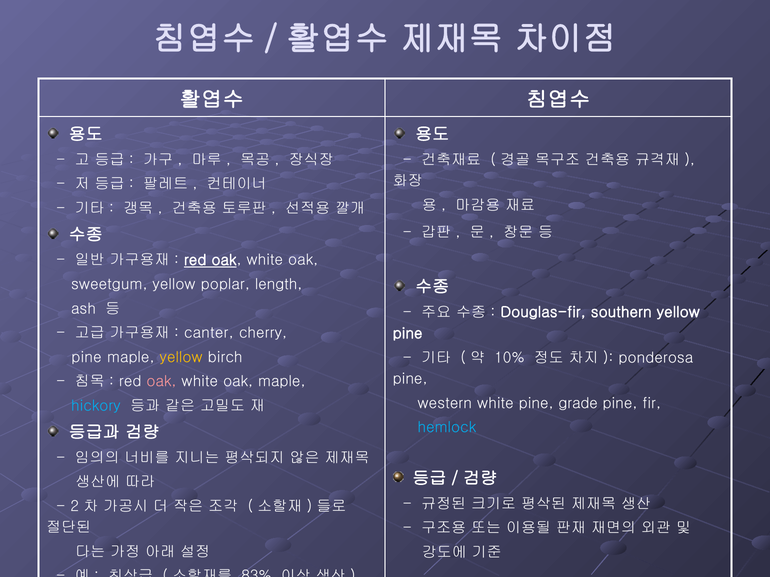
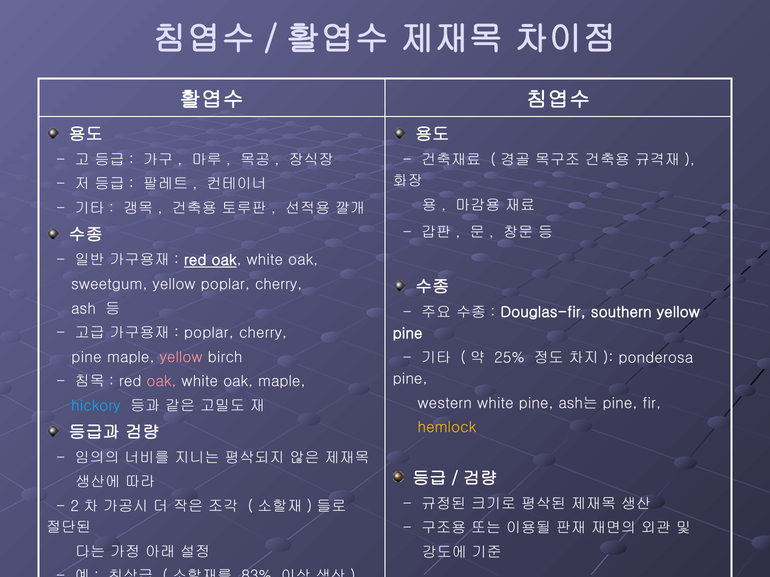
yellow poplar length: length -> cherry
canter at (209, 333): canter -> poplar
yellow at (181, 357) colour: yellow -> pink
10%: 10% -> 25%
grade: grade -> ash는
hemlock colour: light blue -> yellow
